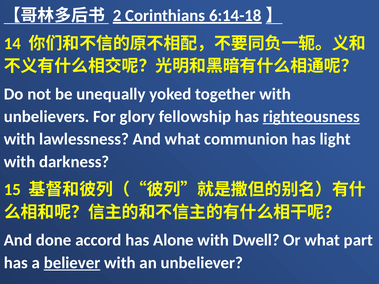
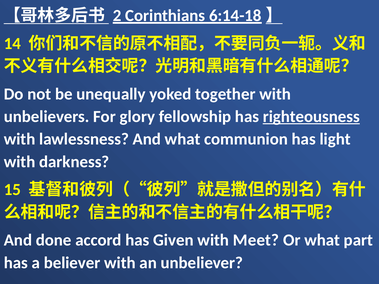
Alone: Alone -> Given
Dwell: Dwell -> Meet
believer underline: present -> none
